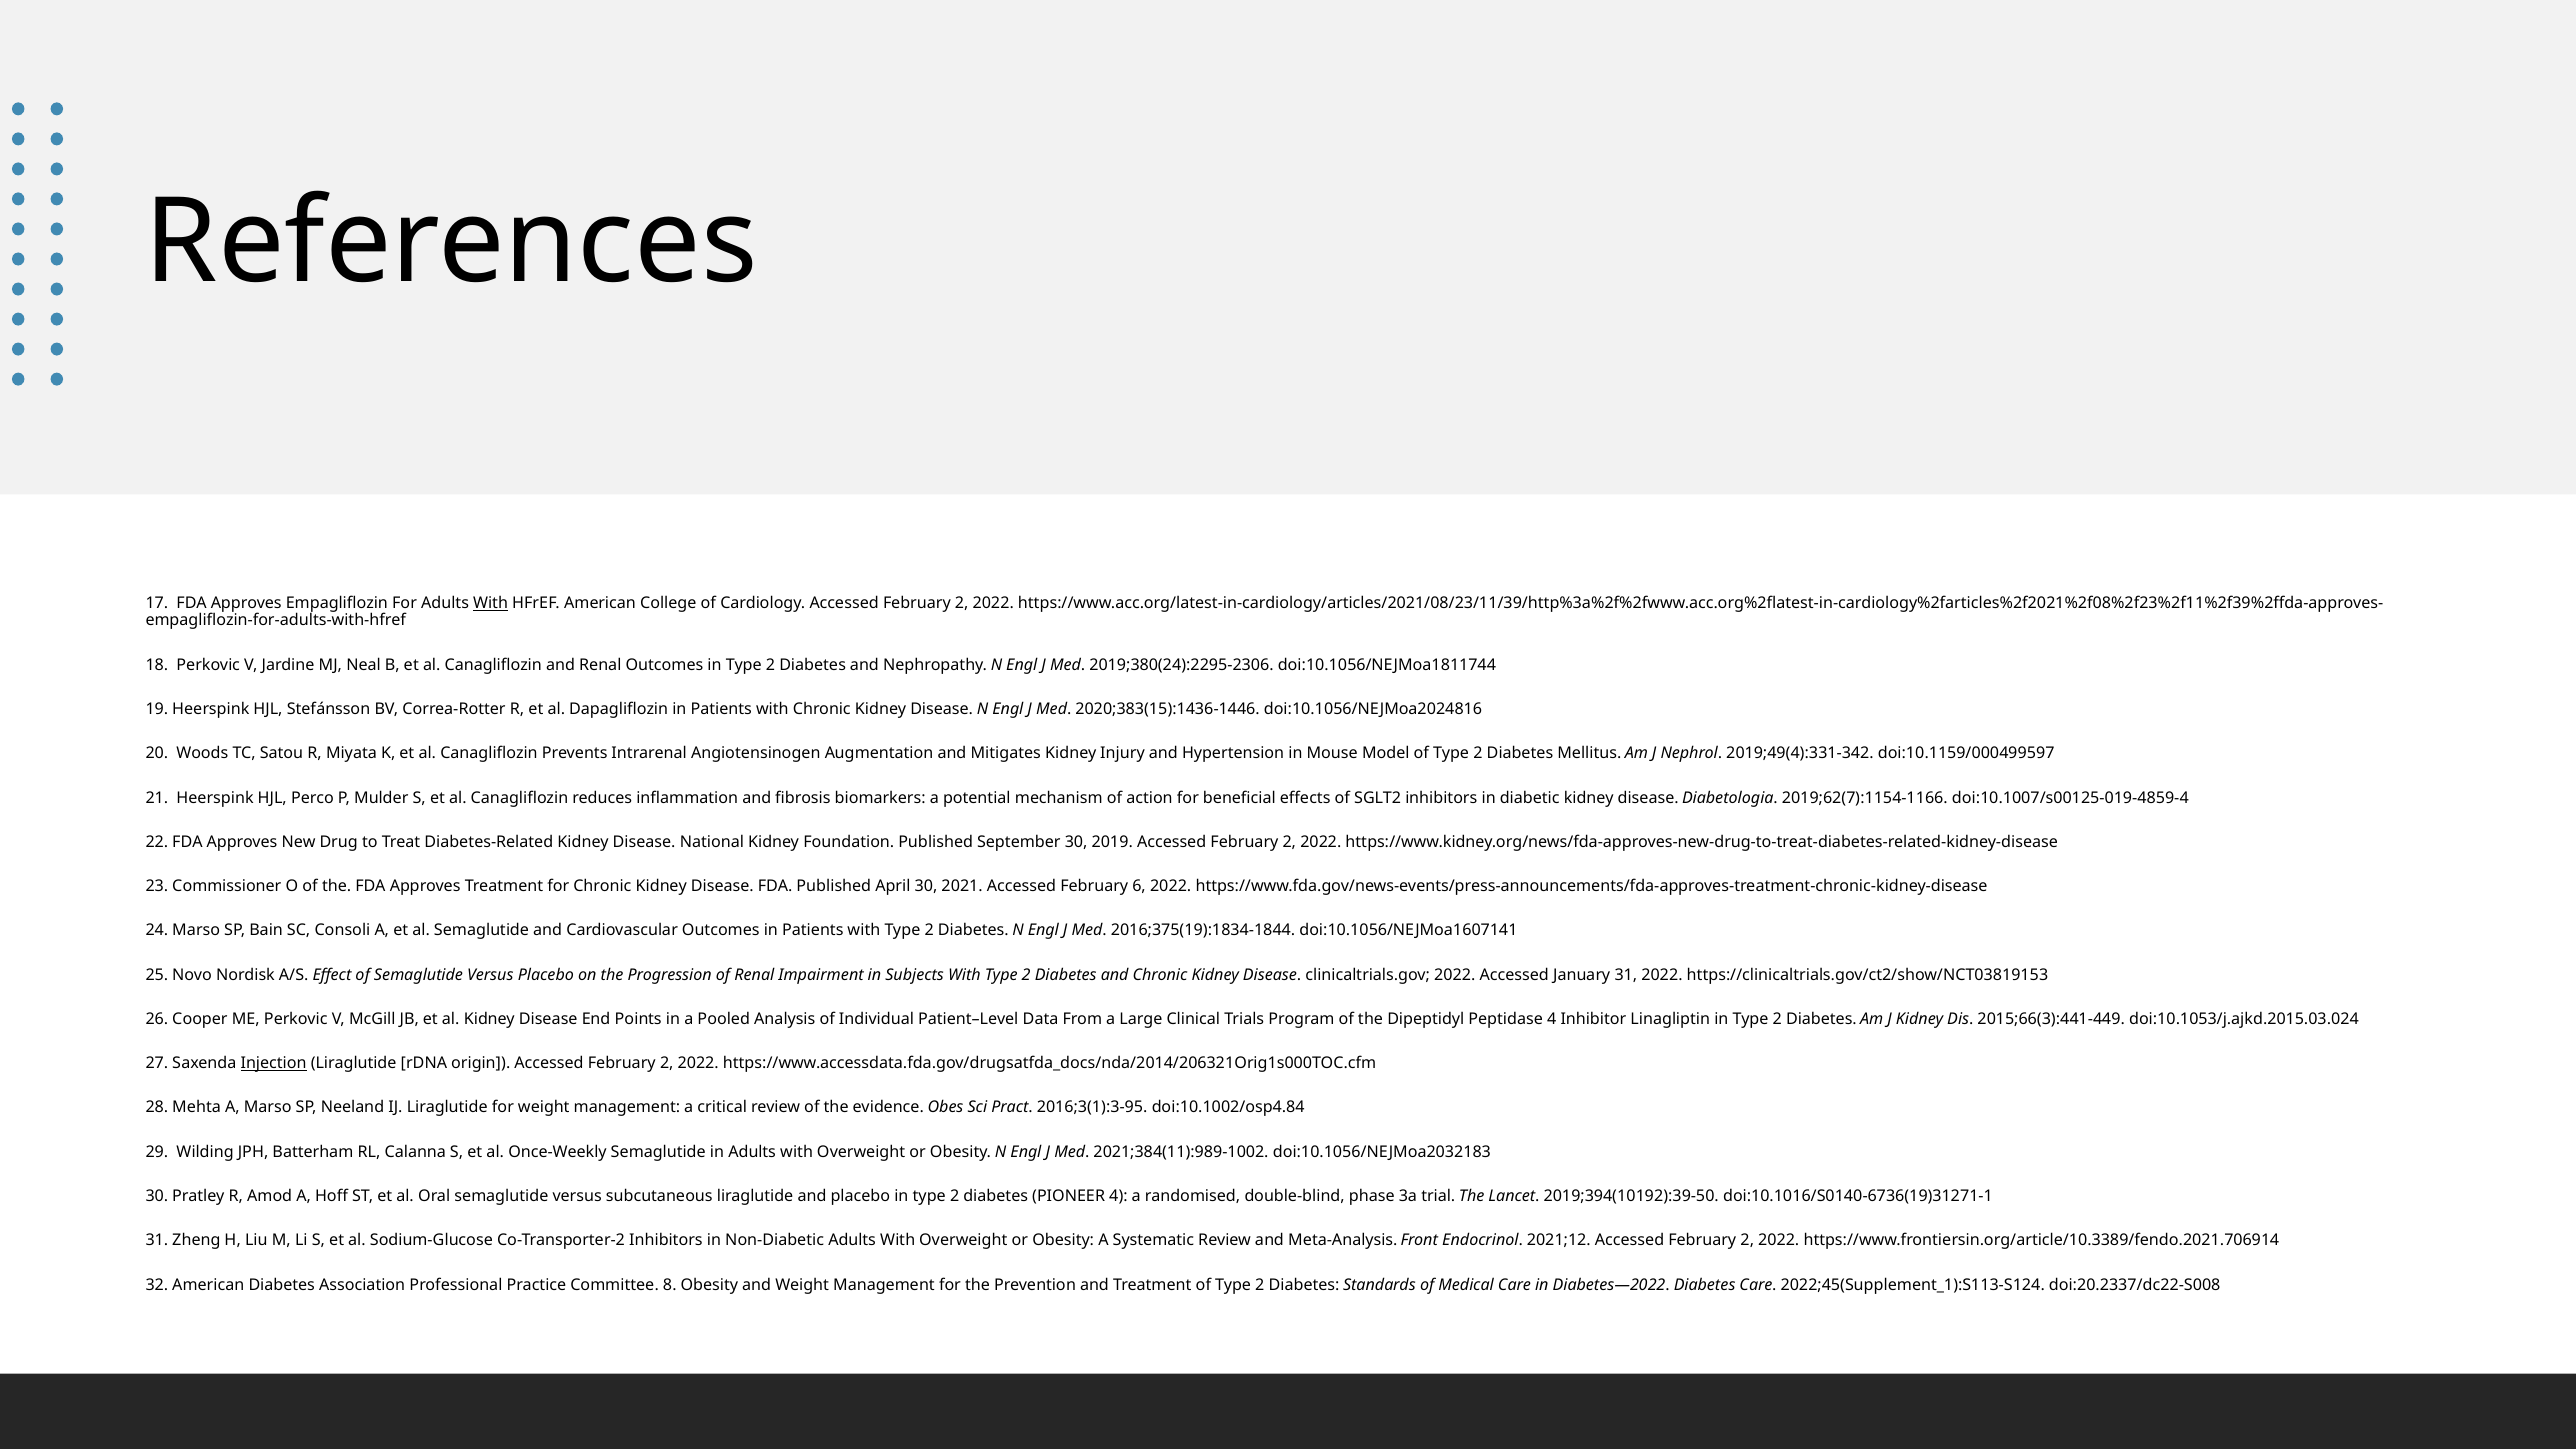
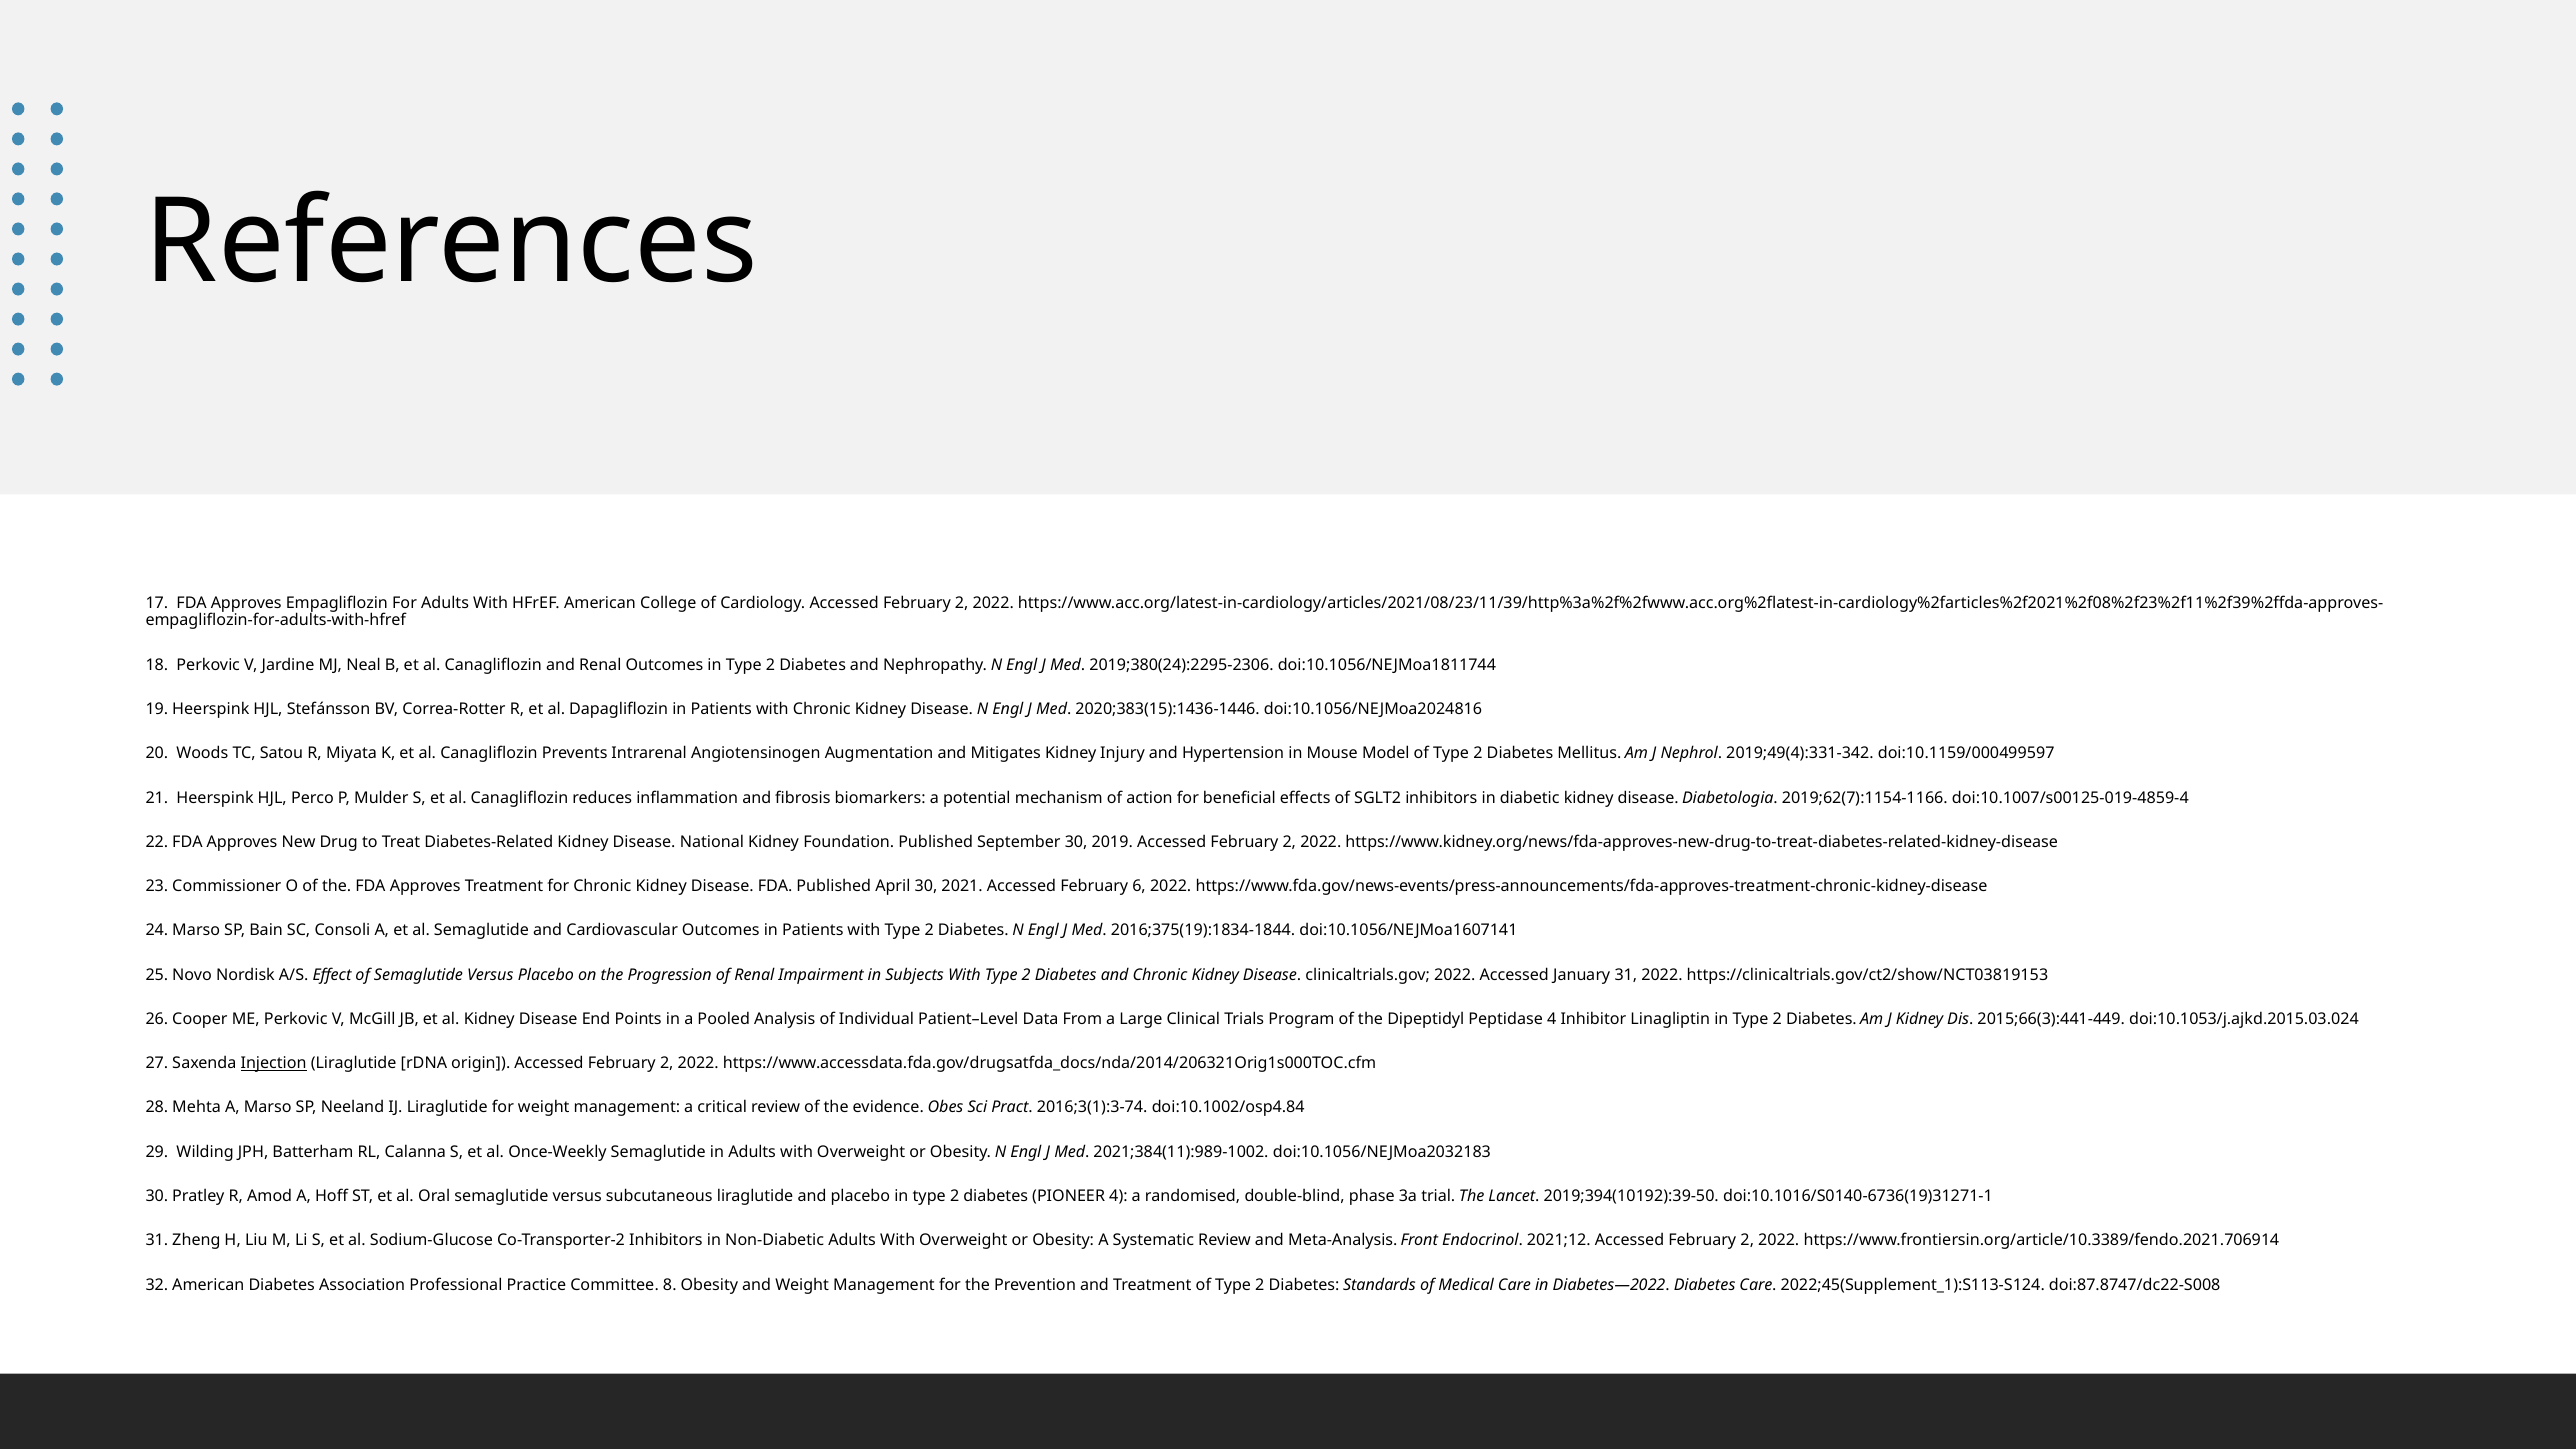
With at (491, 603) underline: present -> none
2016;3(1):3-95: 2016;3(1):3-95 -> 2016;3(1):3-74
doi:20.2337/dc22-S008: doi:20.2337/dc22-S008 -> doi:87.8747/dc22-S008
